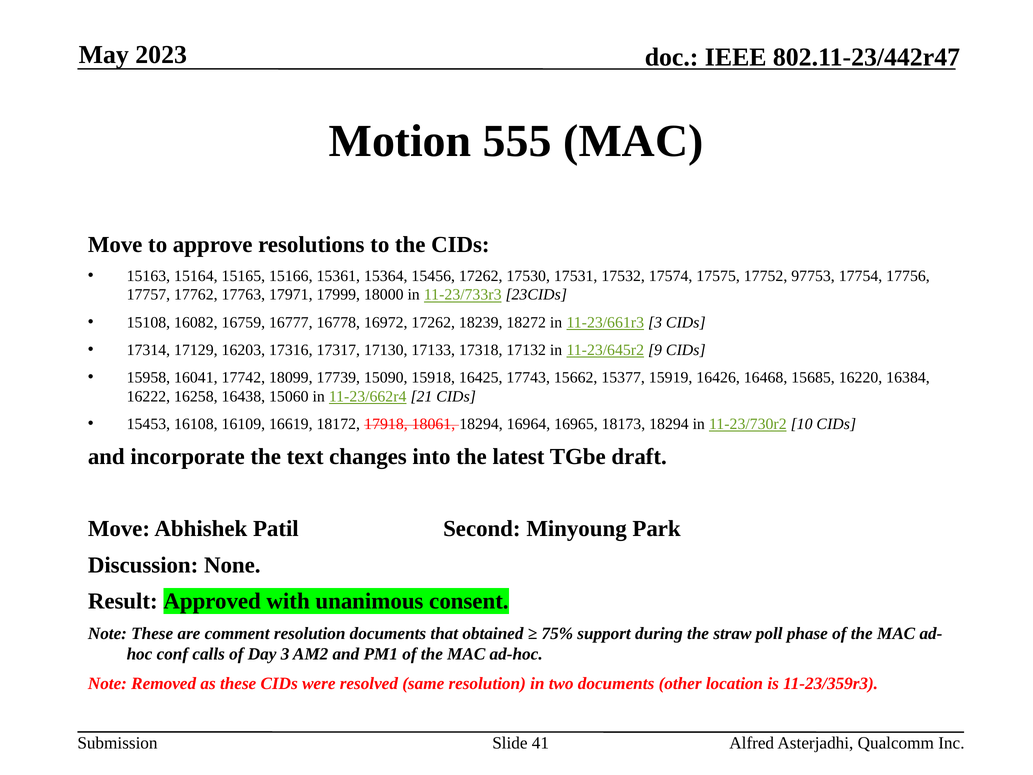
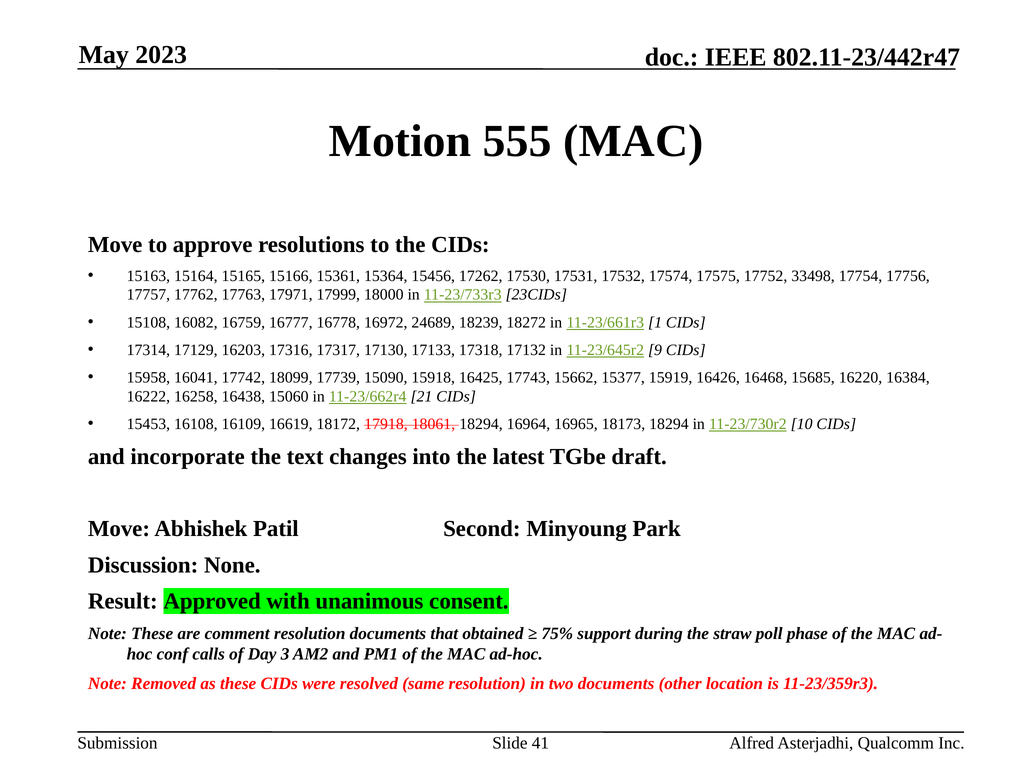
97753: 97753 -> 33498
16972 17262: 17262 -> 24689
11-23/661r3 3: 3 -> 1
